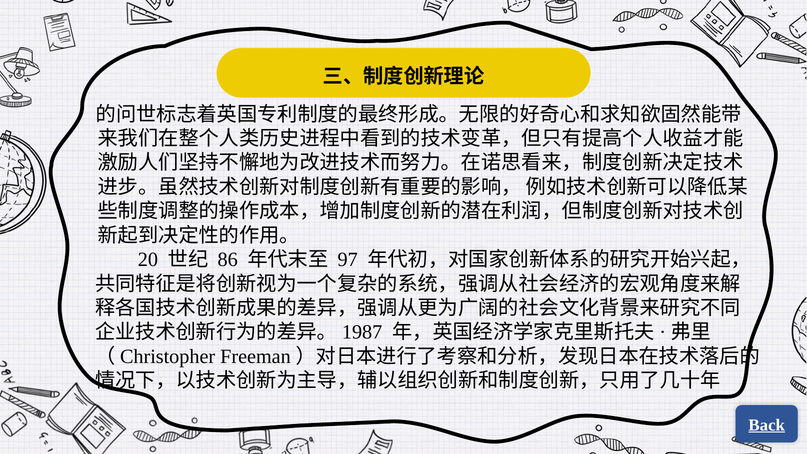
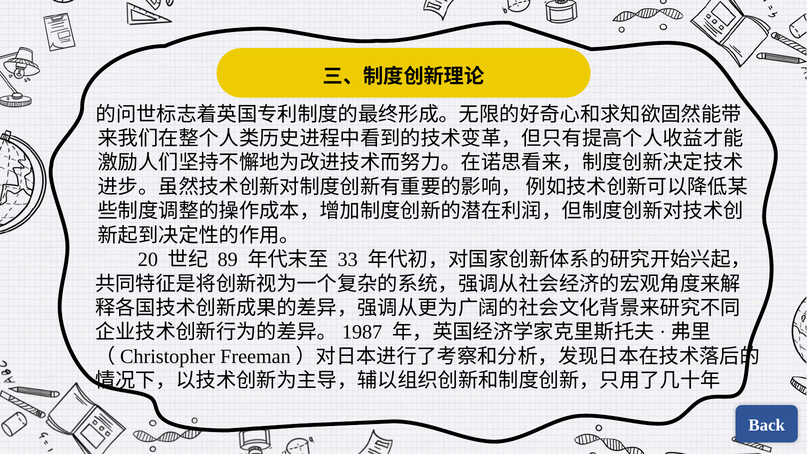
86: 86 -> 89
97: 97 -> 33
Back underline: present -> none
